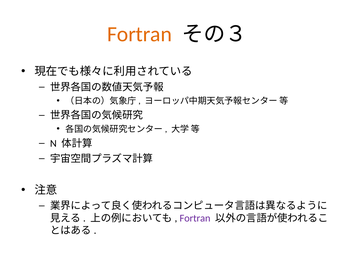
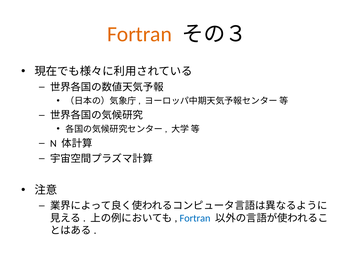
Fortran at (195, 218) colour: purple -> blue
